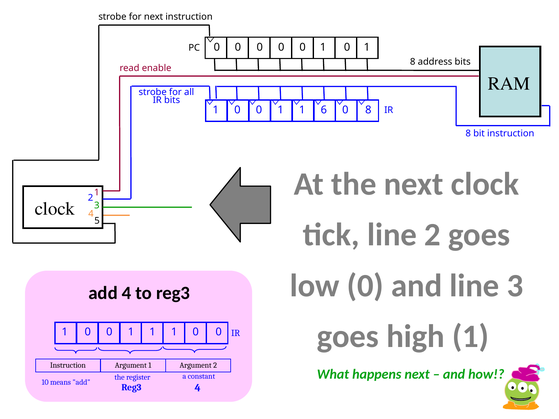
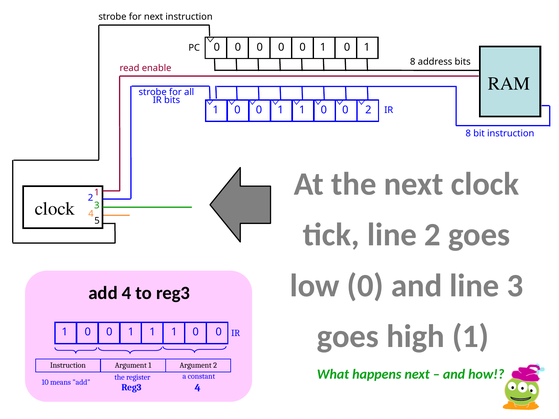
0 1 1 6: 6 -> 0
0 8: 8 -> 2
